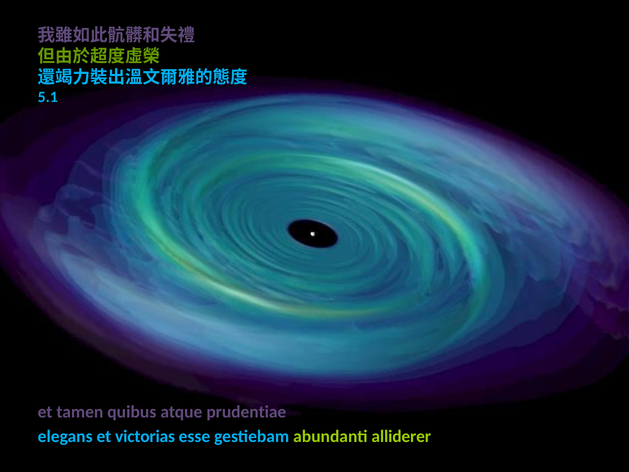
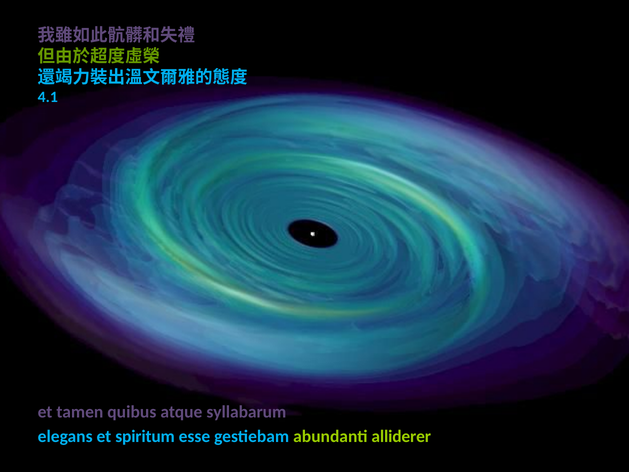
5.1: 5.1 -> 4.1
prudentiae: prudentiae -> syllabarum
victorias: victorias -> spiritum
